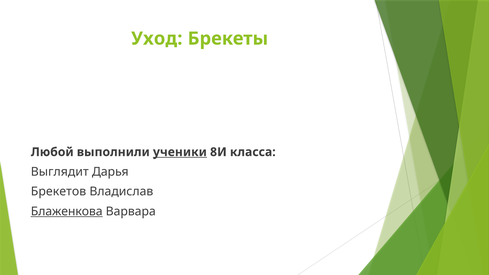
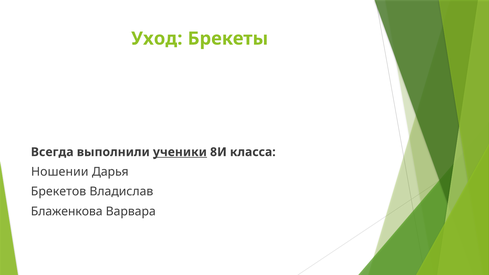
Любой: Любой -> Всегда
Выглядит: Выглядит -> Ношении
Блаженкова underline: present -> none
